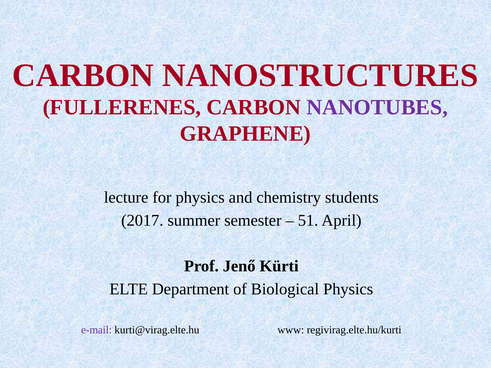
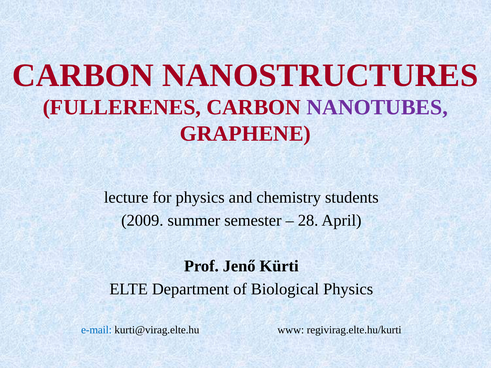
2017: 2017 -> 2009
51: 51 -> 28
e-mail colour: purple -> blue
